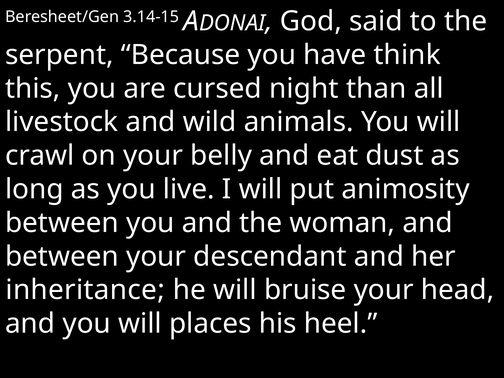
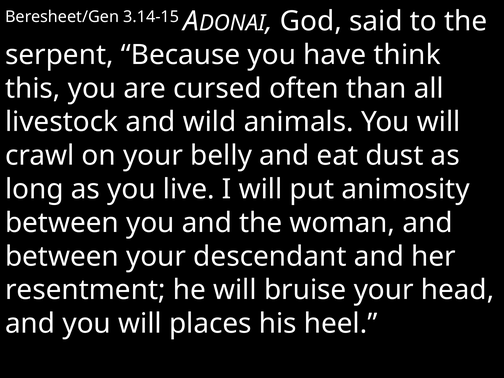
night: night -> often
inheritance: inheritance -> resentment
